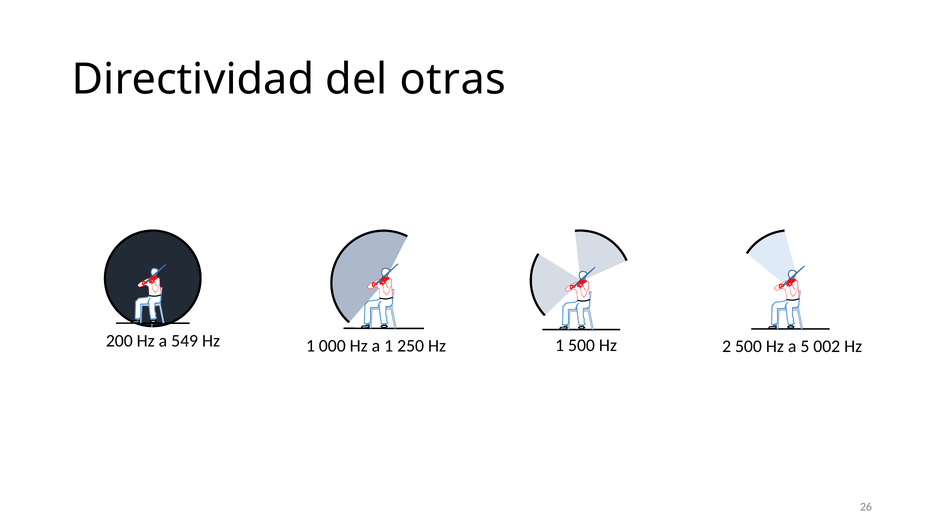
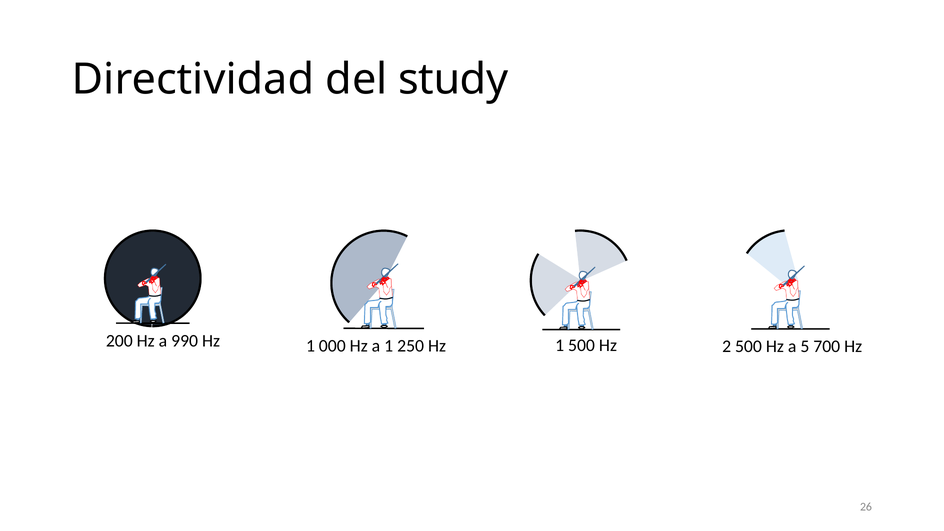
otras: otras -> study
549: 549 -> 990
002: 002 -> 700
